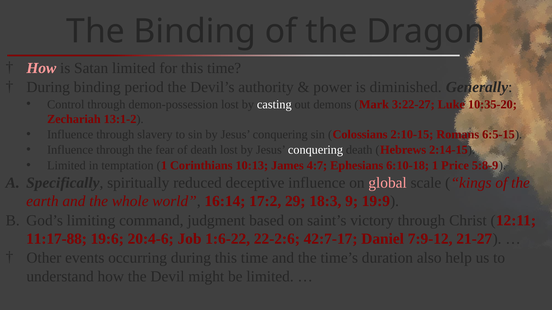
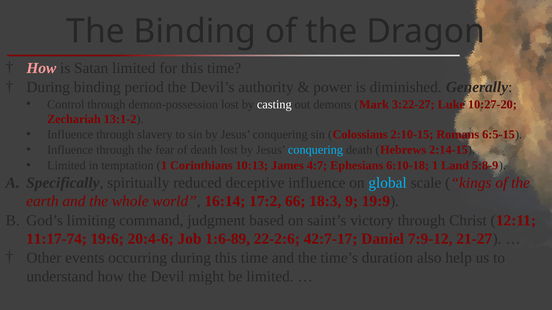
10:35-20: 10:35-20 -> 10:27-20
conquering at (315, 150) colour: white -> light blue
Price: Price -> Land
global colour: pink -> light blue
29: 29 -> 66
11:17-88: 11:17-88 -> 11:17-74
1:6-22: 1:6-22 -> 1:6-89
